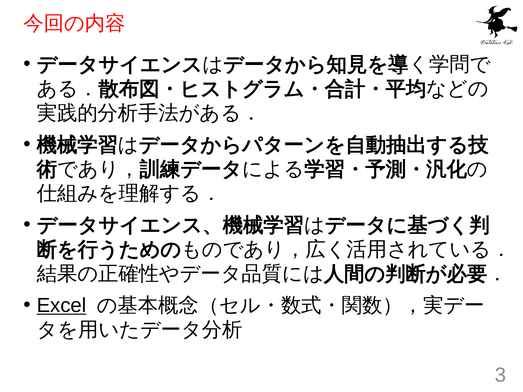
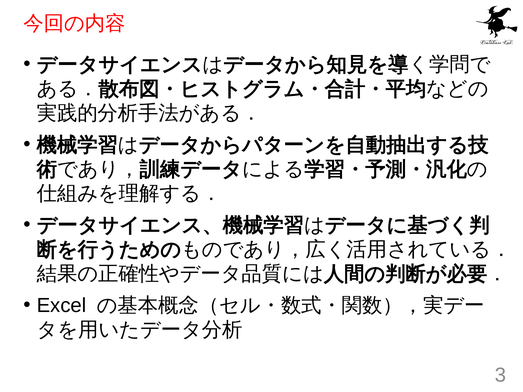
Excel underline: present -> none
